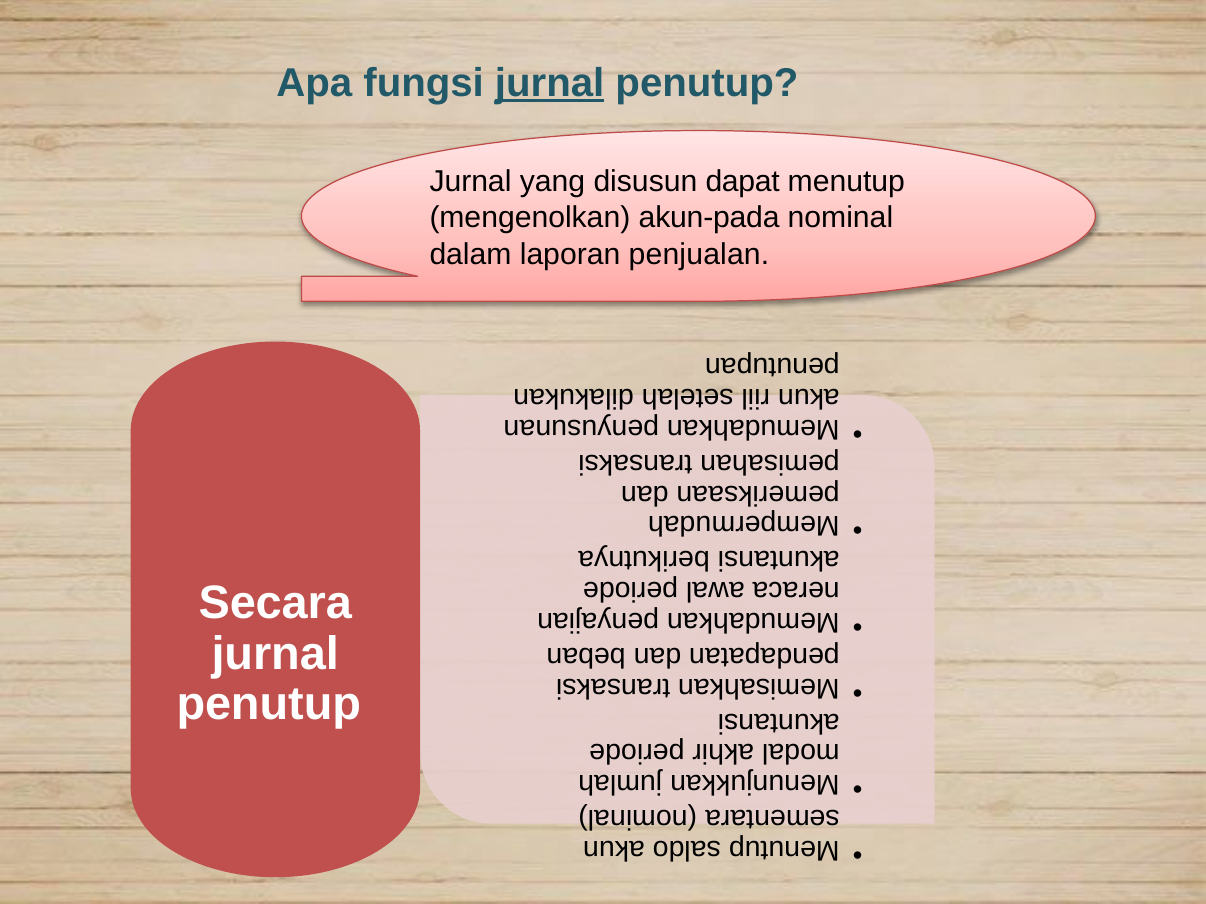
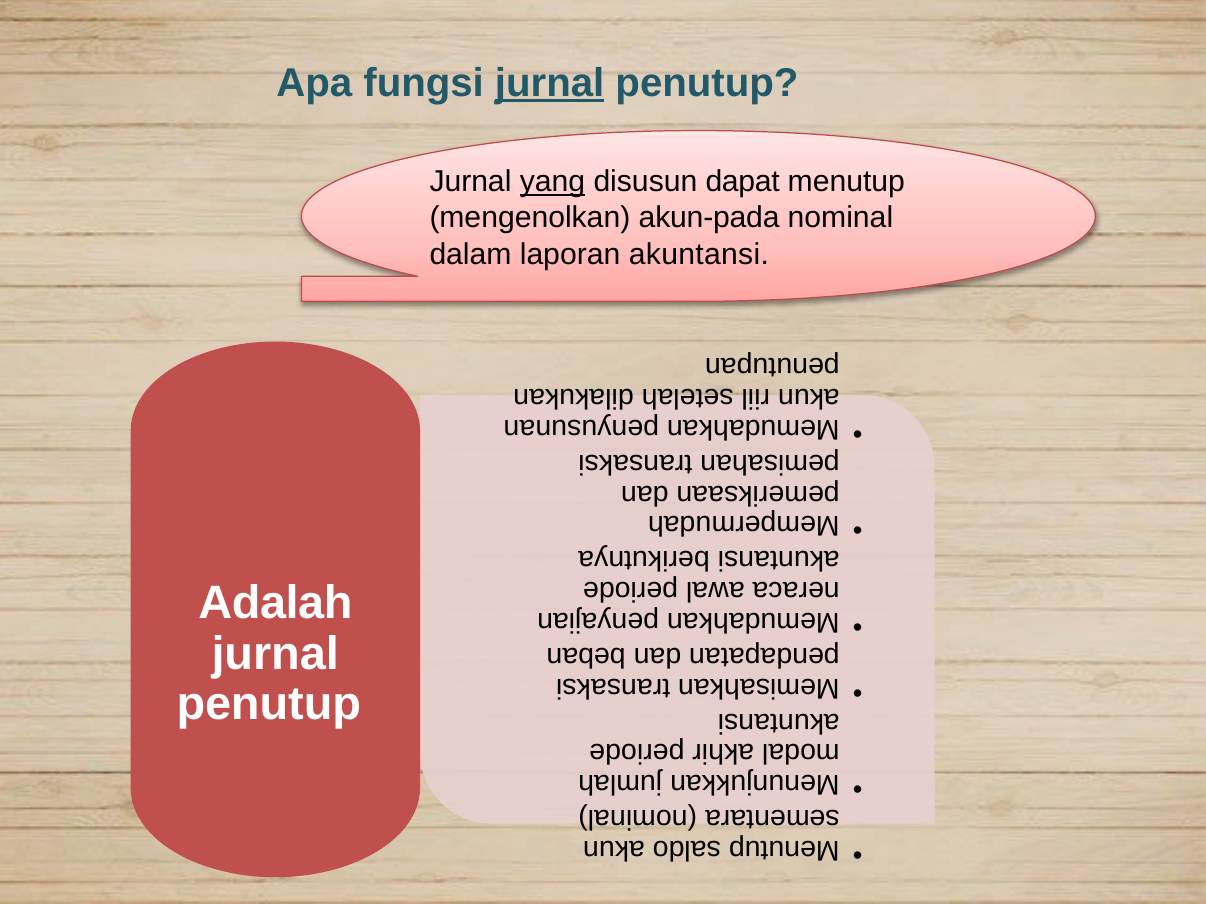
yang underline: none -> present
penjualan: penjualan -> akuntansi
Secara: Secara -> Adalah
